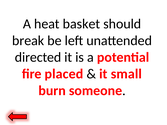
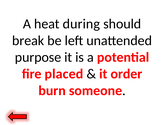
basket: basket -> during
directed: directed -> purpose
small: small -> order
